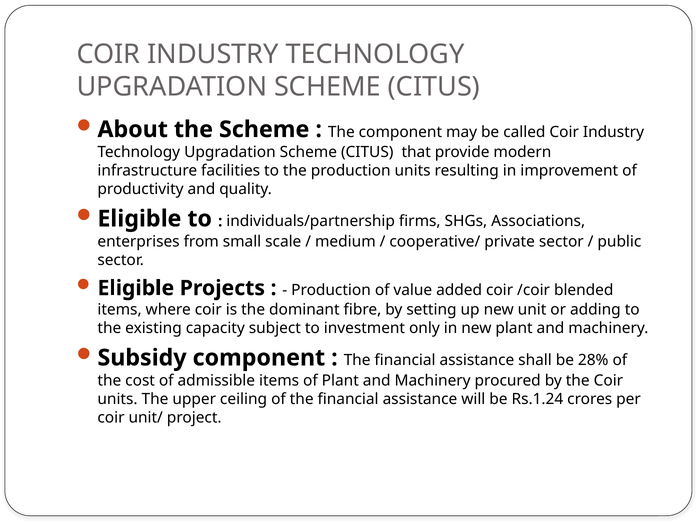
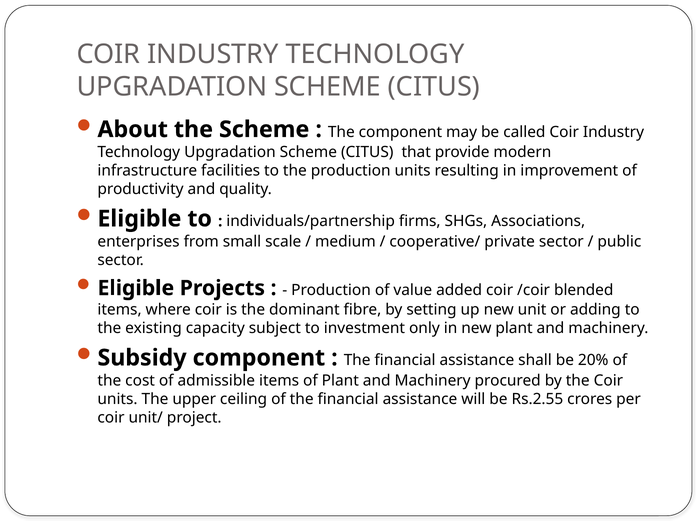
28%: 28% -> 20%
Rs.1.24: Rs.1.24 -> Rs.2.55
